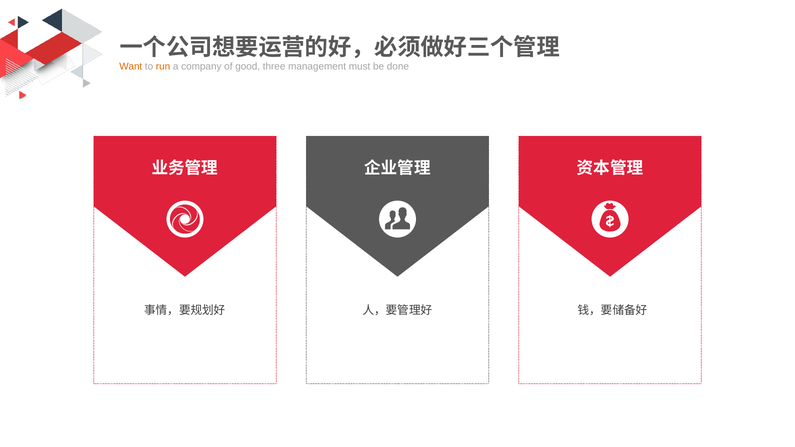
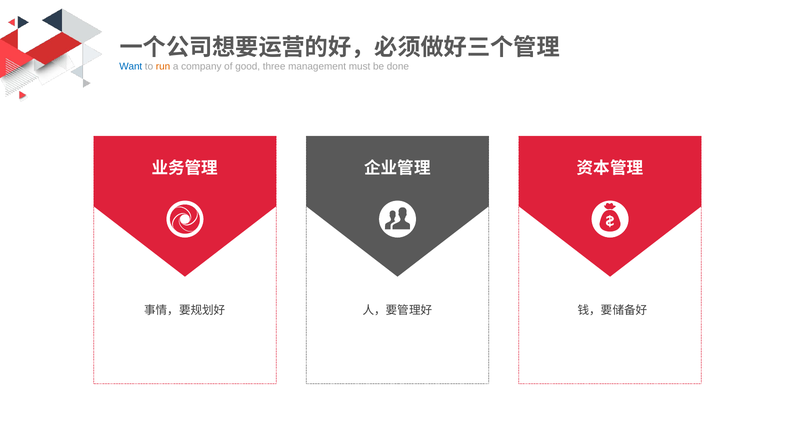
Want colour: orange -> blue
